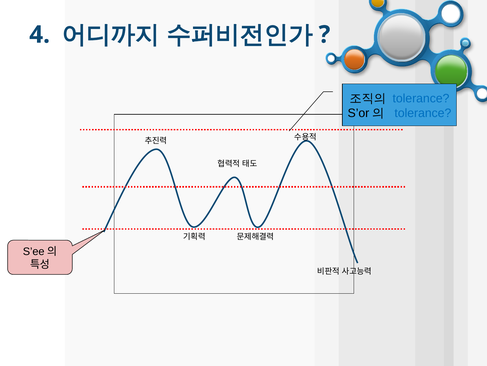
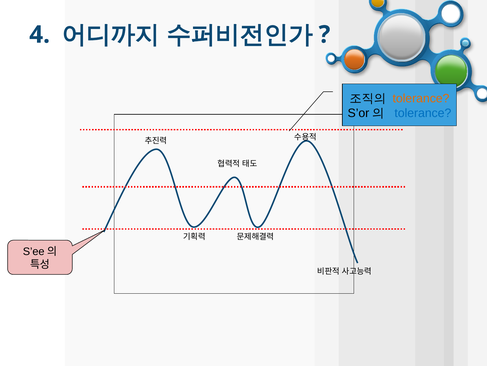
tolerance at (421, 98) colour: blue -> orange
